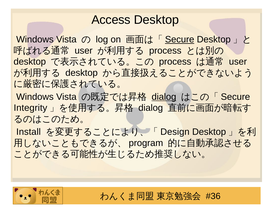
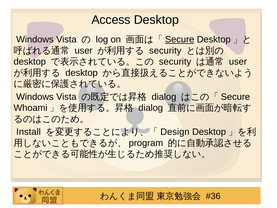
process at (165, 51): process -> security
process at (175, 62): process -> security
dialog at (164, 97) underline: present -> none
Integrity: Integrity -> Whoami
